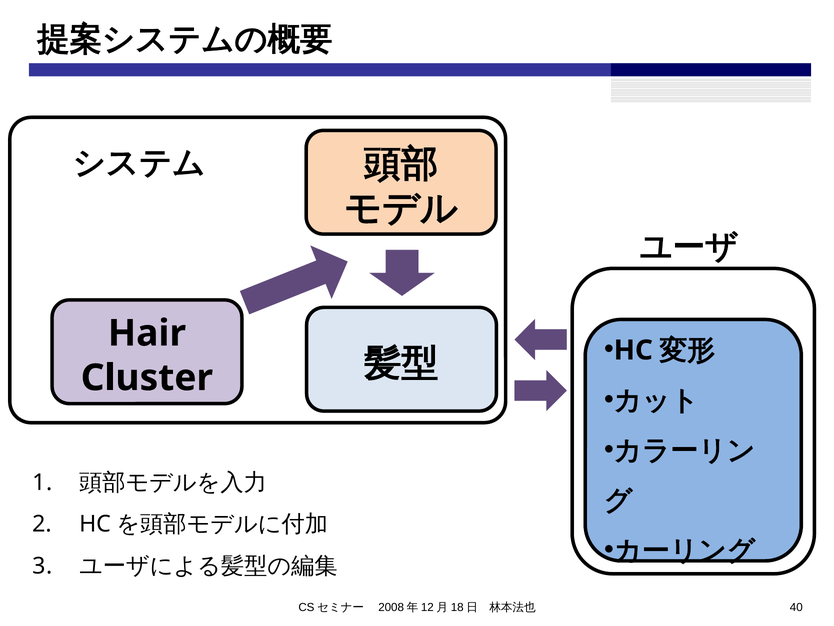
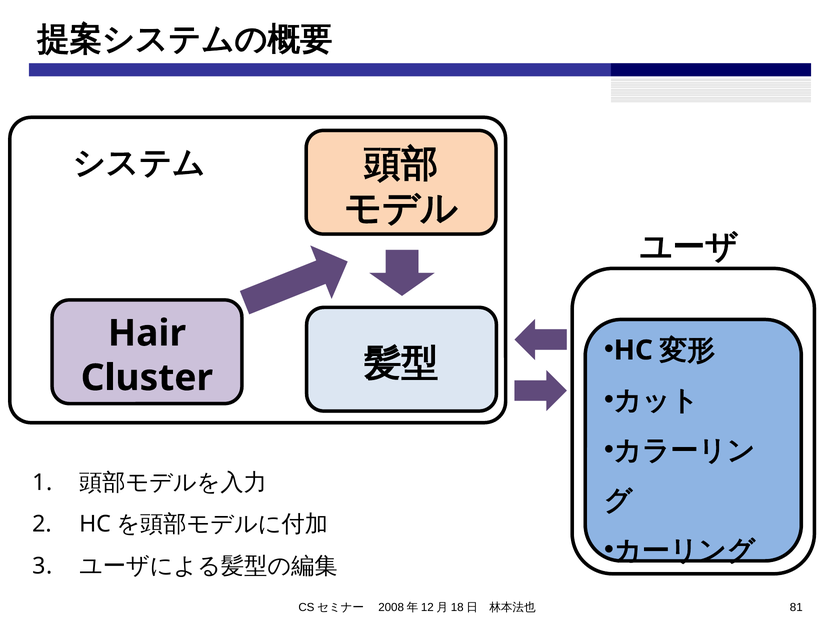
40: 40 -> 81
